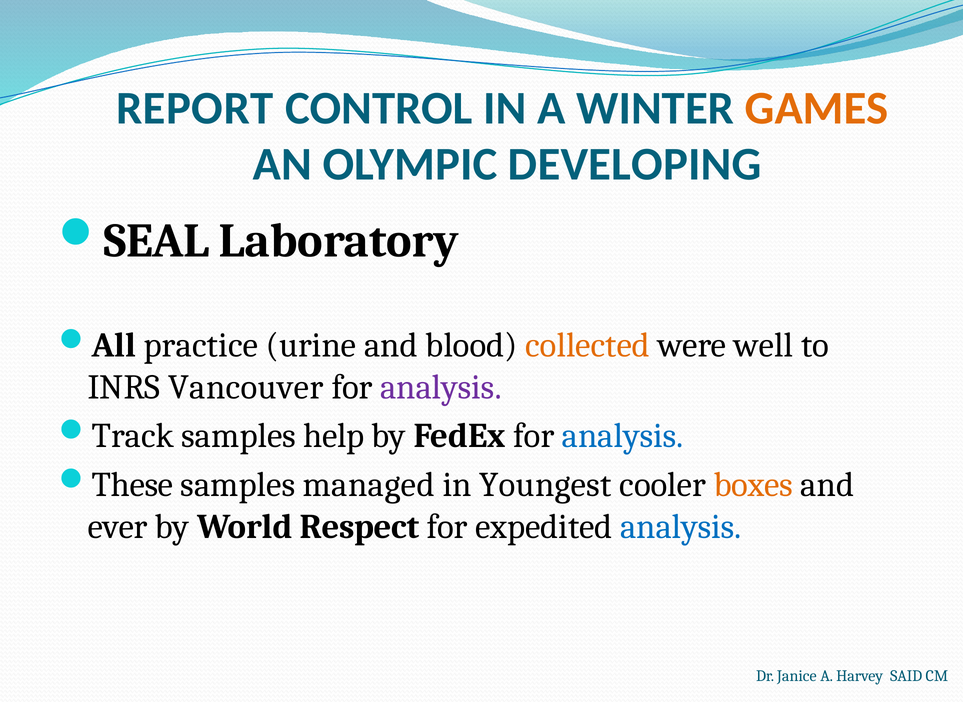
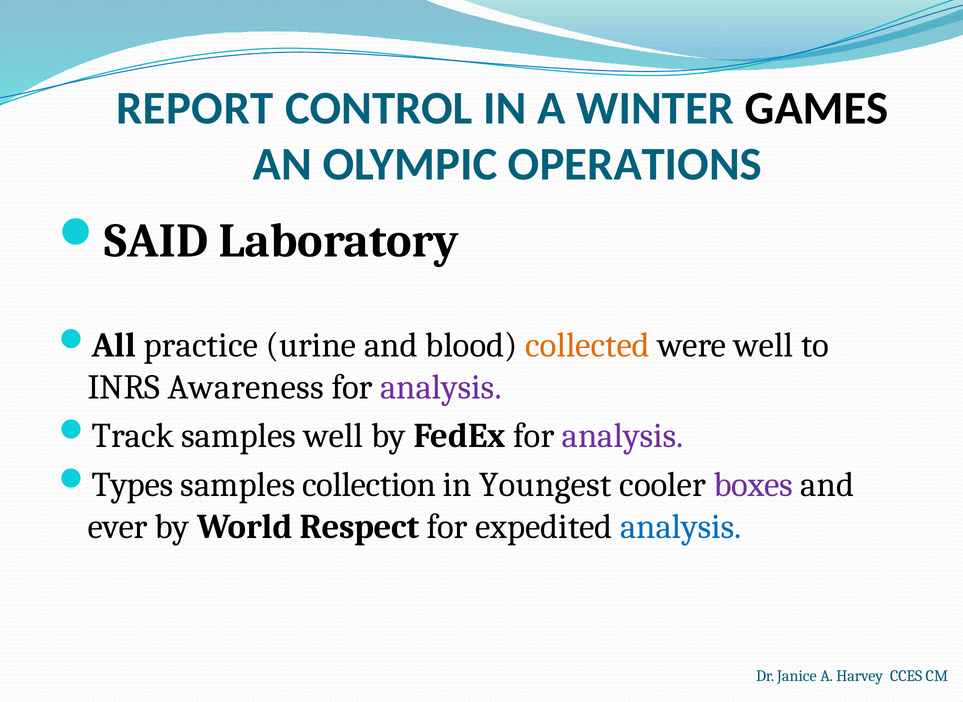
GAMES colour: orange -> black
DEVELOPING: DEVELOPING -> OPERATIONS
SEAL: SEAL -> SAID
Vancouver: Vancouver -> Awareness
samples help: help -> well
analysis at (623, 436) colour: blue -> purple
These: These -> Types
managed: managed -> collection
boxes colour: orange -> purple
SAID: SAID -> CCES
